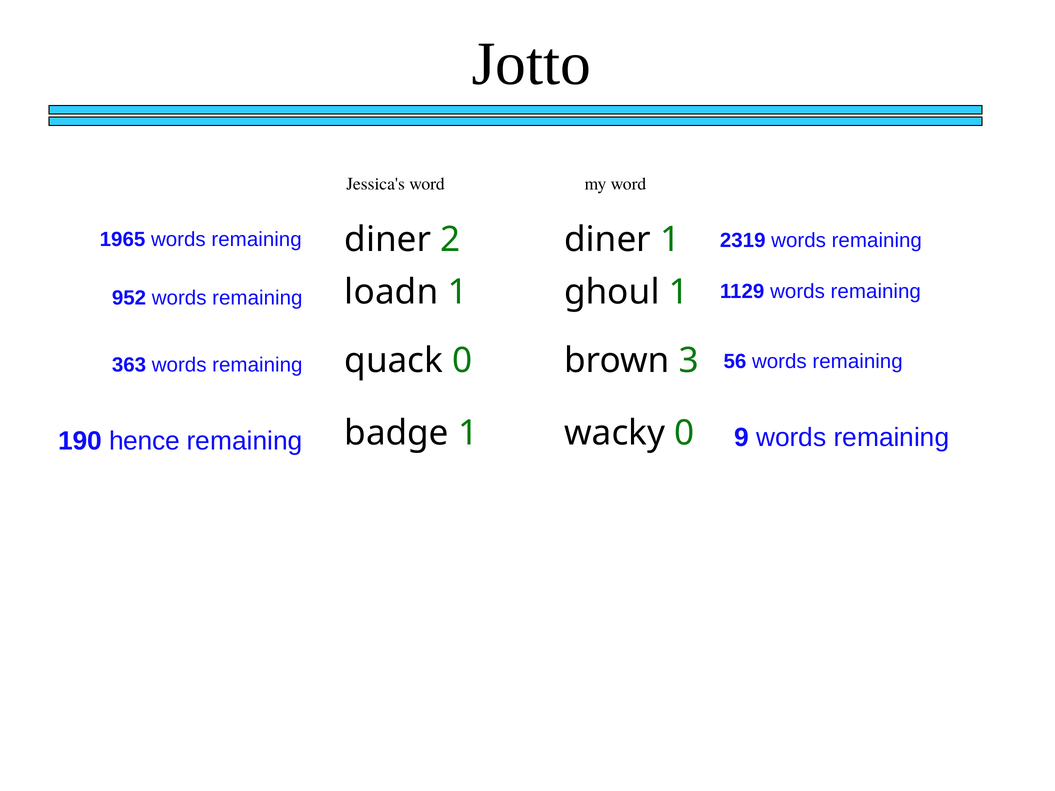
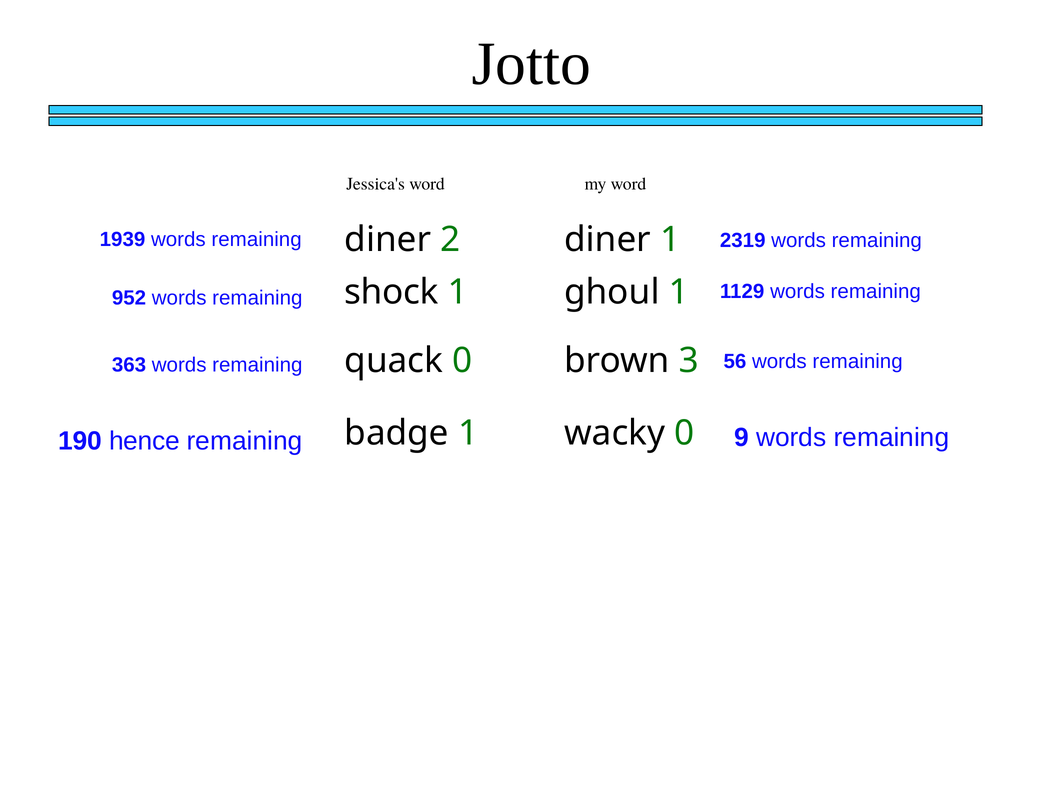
1965: 1965 -> 1939
loadn: loadn -> shock
